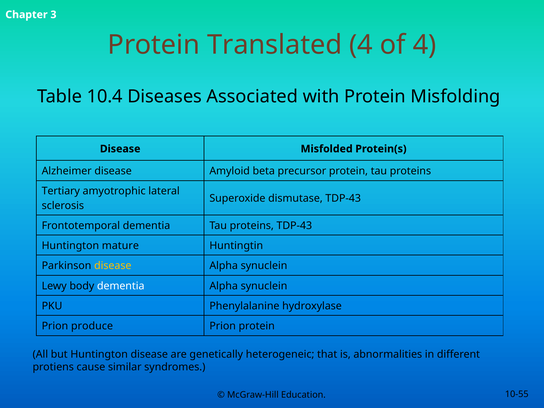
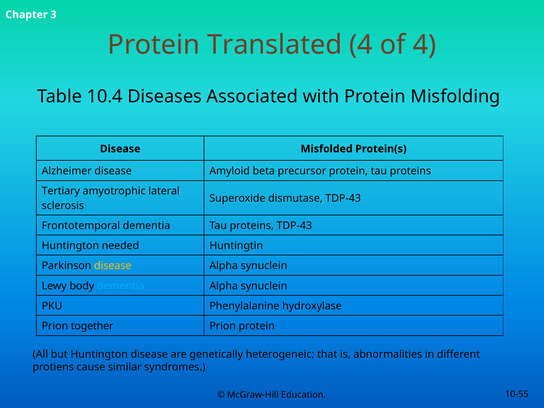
mature: mature -> needed
dementia at (121, 286) colour: white -> light blue
produce: produce -> together
